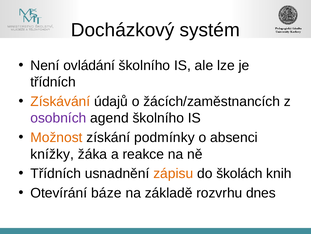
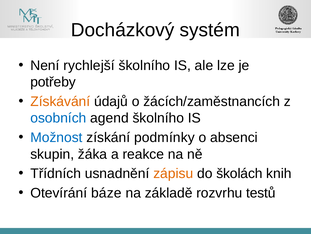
ovládání: ovládání -> rychlejší
třídních at (53, 82): třídních -> potřeby
osobních colour: purple -> blue
Možnost colour: orange -> blue
knížky: knížky -> skupin
dnes: dnes -> testů
